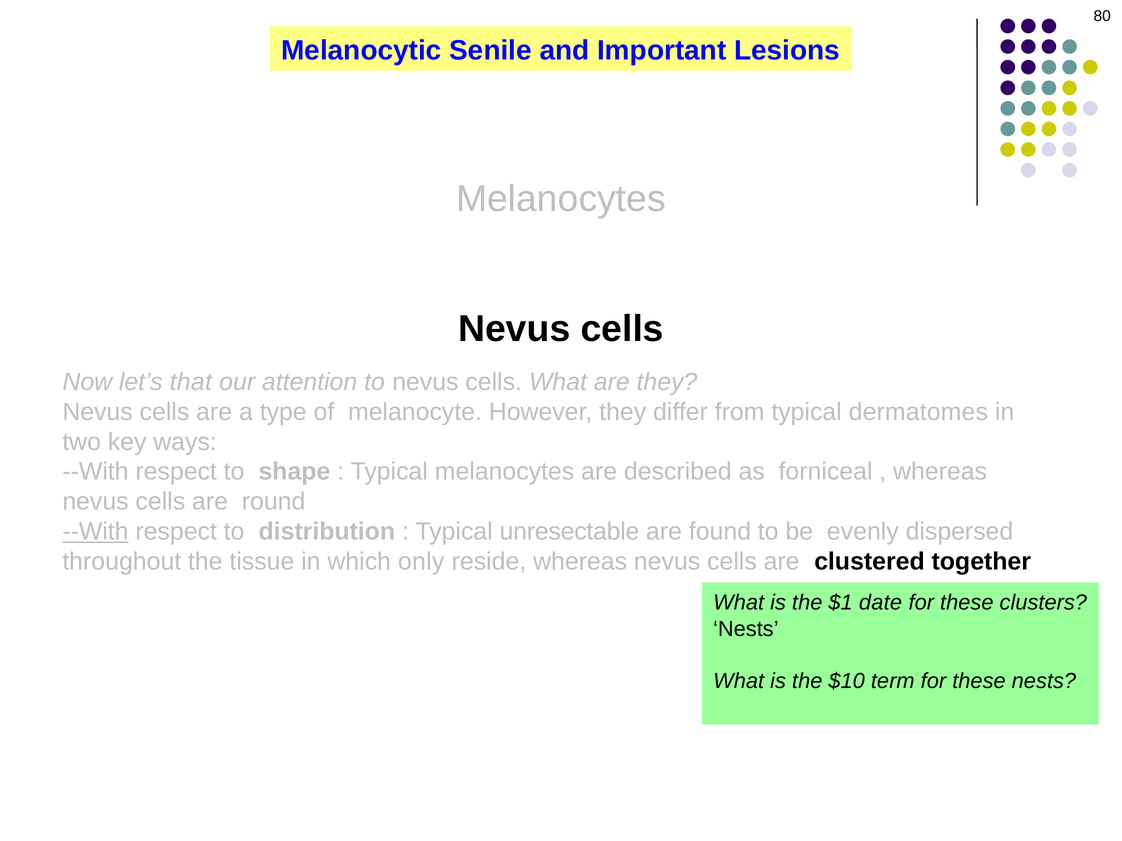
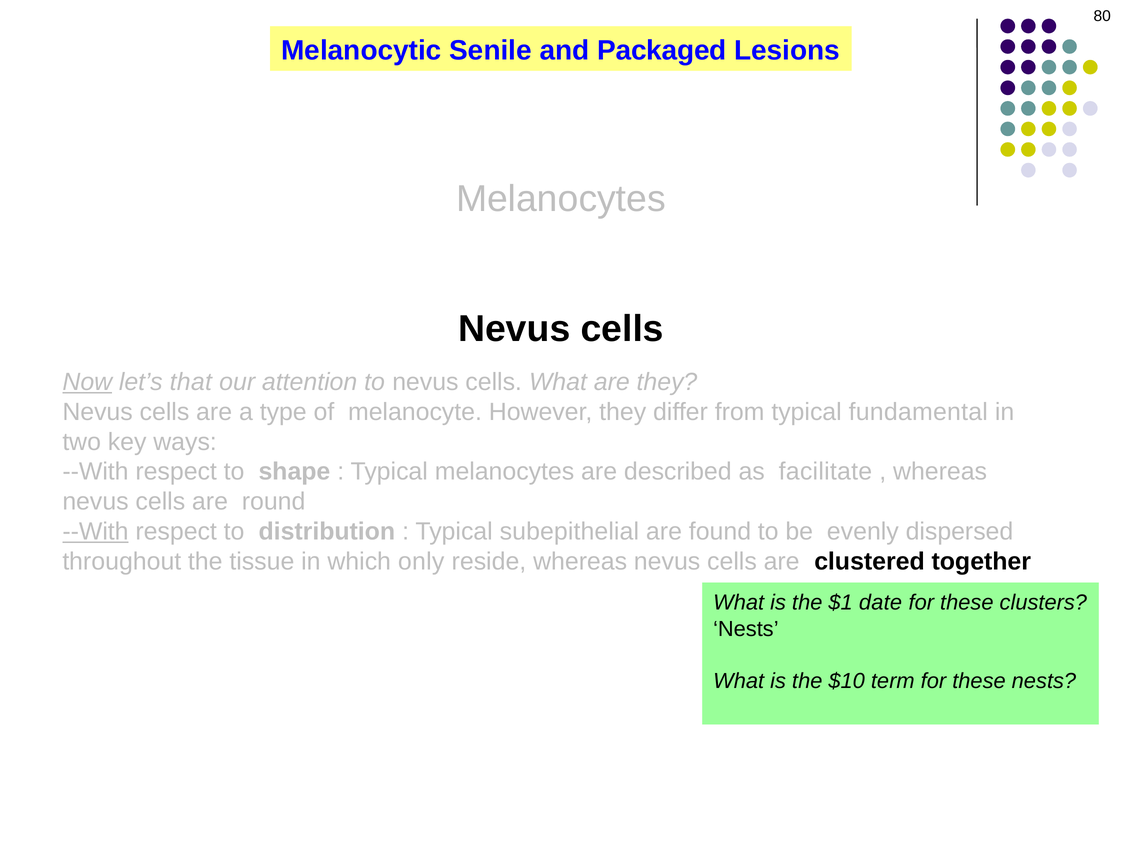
Important: Important -> Packaged
Now underline: none -> present
dermatomes: dermatomes -> fundamental
forniceal: forniceal -> facilitate
unresectable: unresectable -> subepithelial
